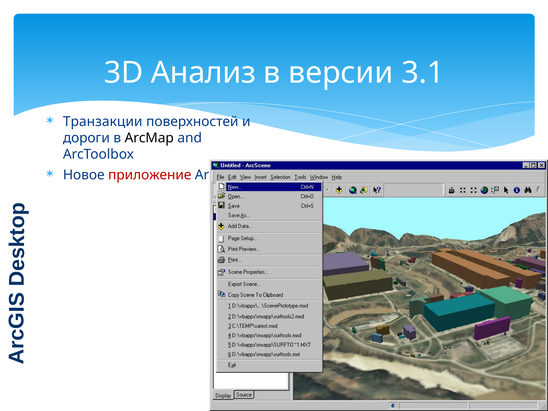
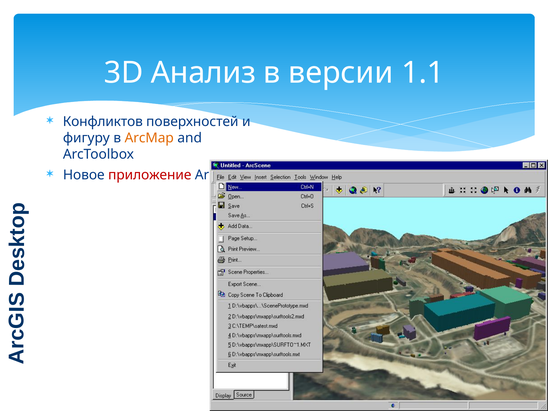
3.1: 3.1 -> 1.1
Транзакции: Транзакции -> Конфликтов
дороги: дороги -> фигуру
ArcMap colour: black -> orange
